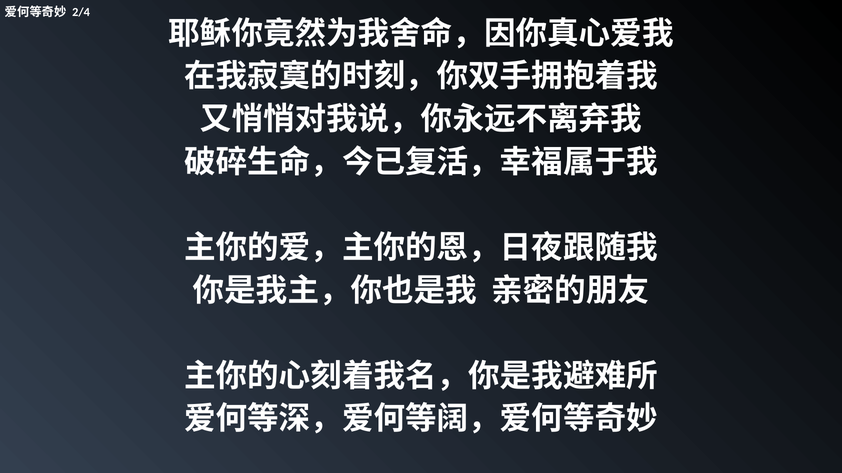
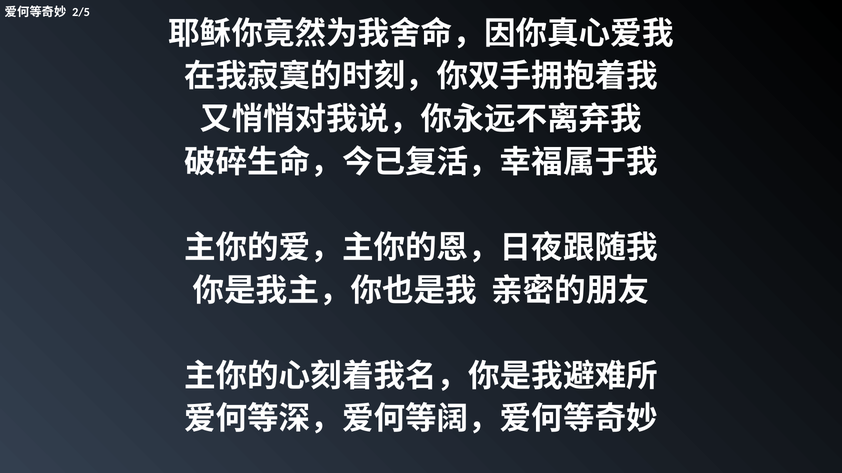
2/4: 2/4 -> 2/5
